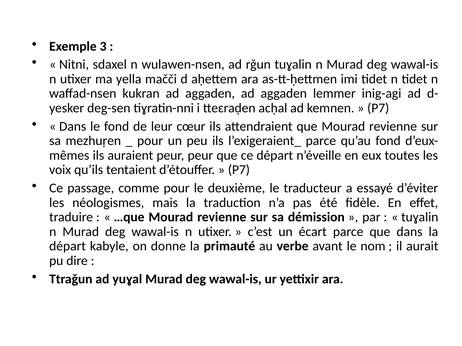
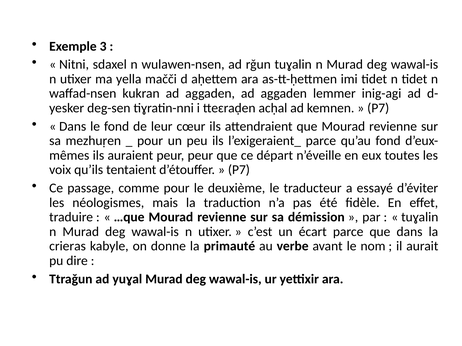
départ at (68, 247): départ -> crieras
